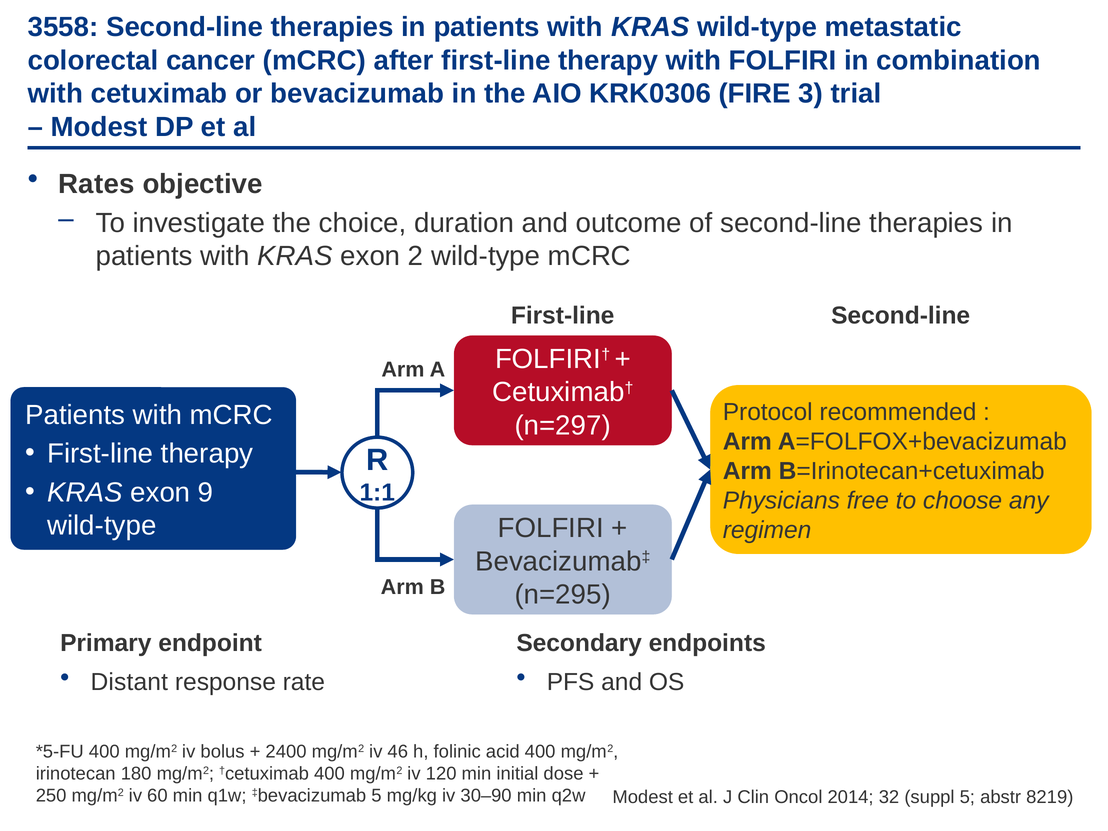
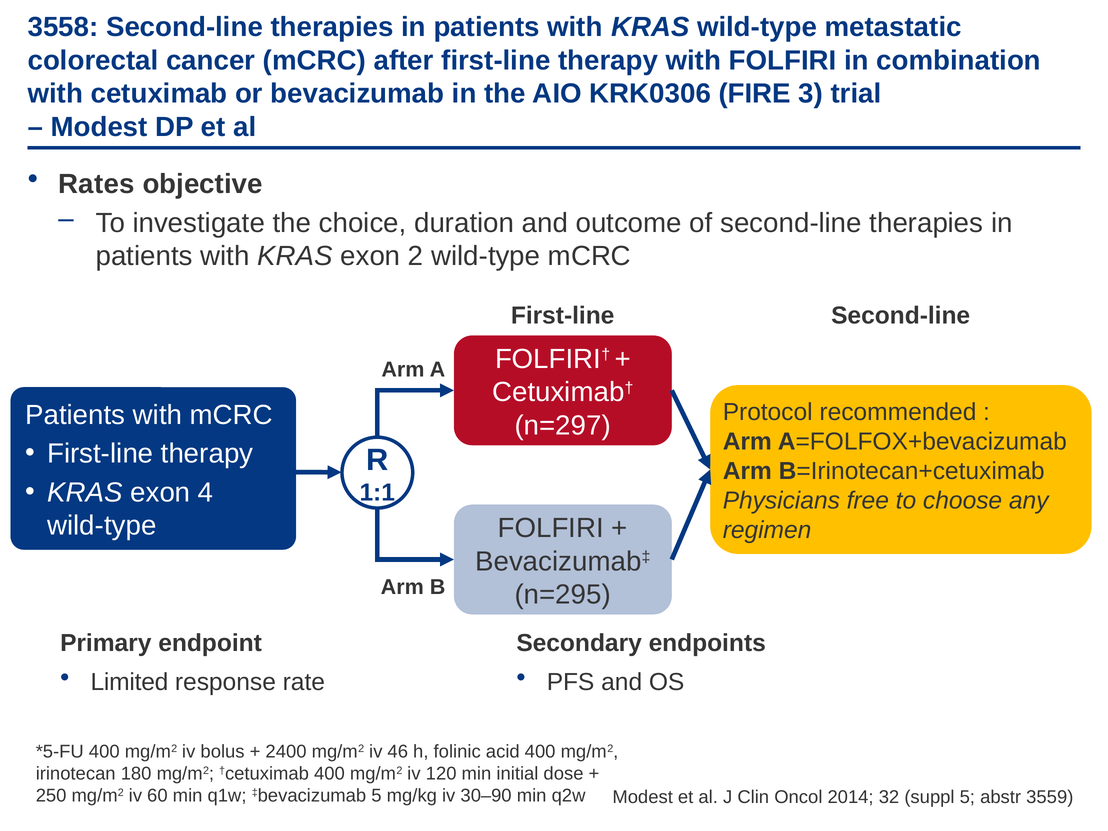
9: 9 -> 4
Distant: Distant -> Limited
8219: 8219 -> 3559
